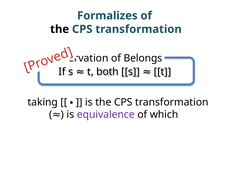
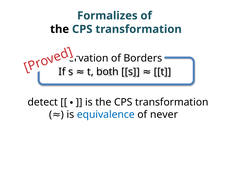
Belongs: Belongs -> Borders
taking: taking -> detect
equivalence colour: purple -> blue
which: which -> never
